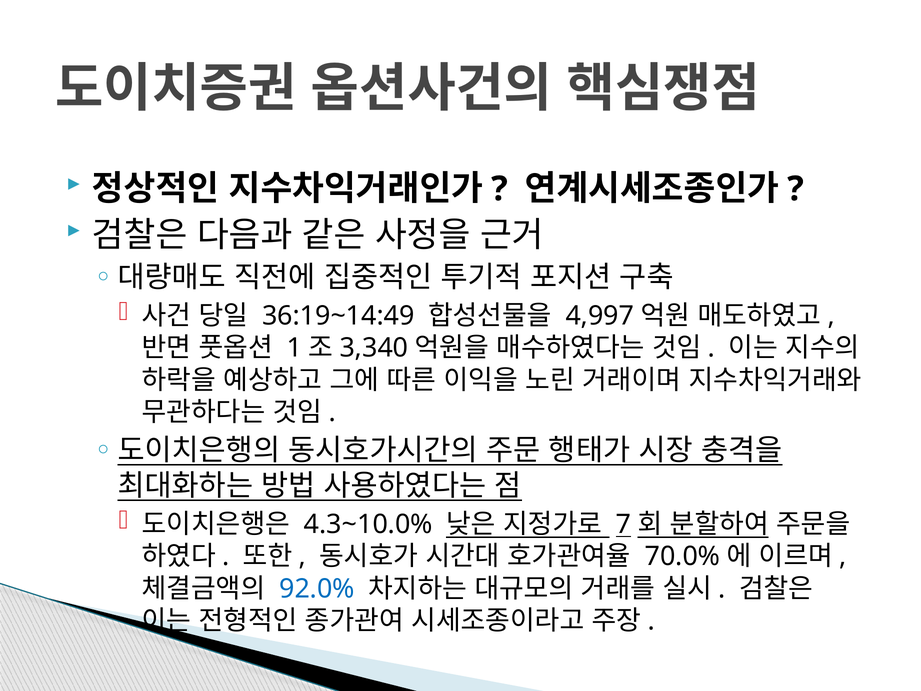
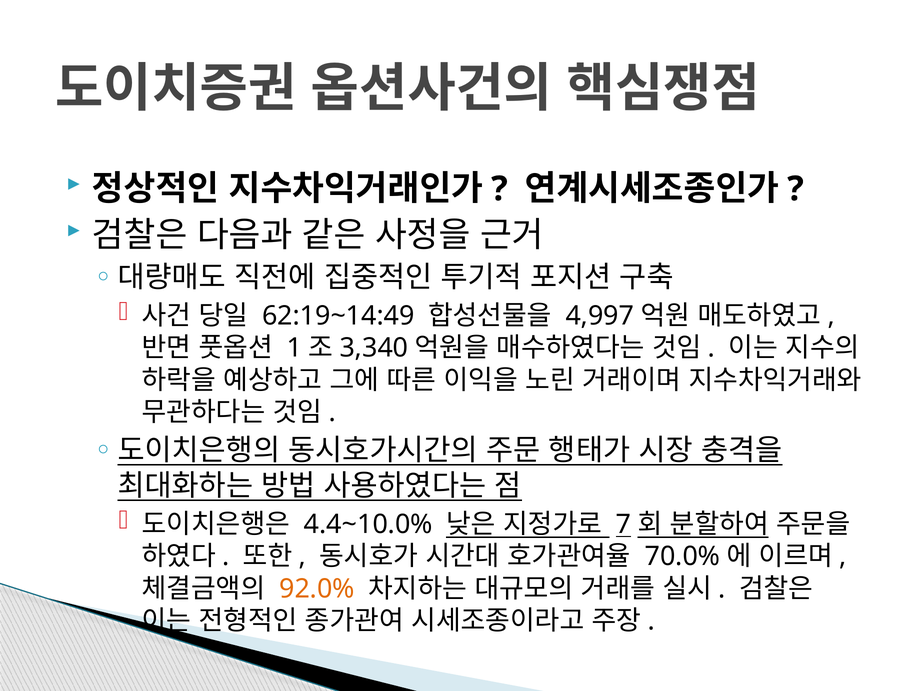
36:19~14:49: 36:19~14:49 -> 62:19~14:49
4.3~10.0%: 4.3~10.0% -> 4.4~10.0%
92.0% colour: blue -> orange
